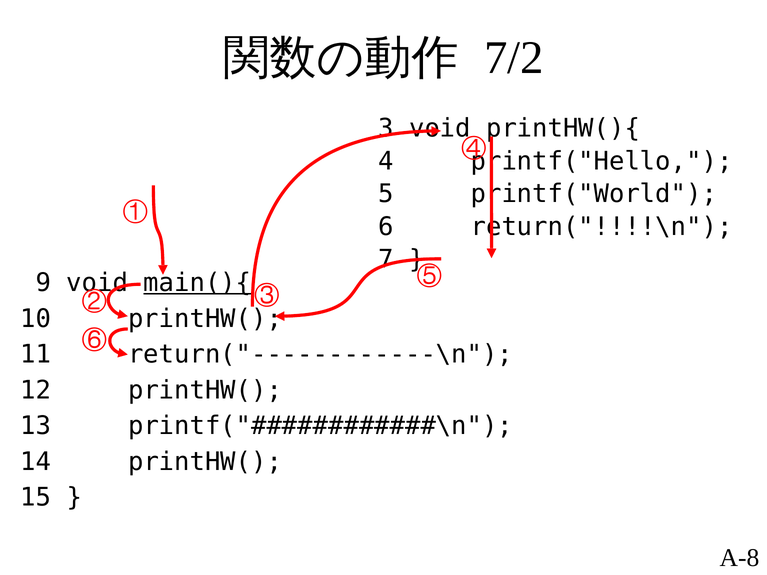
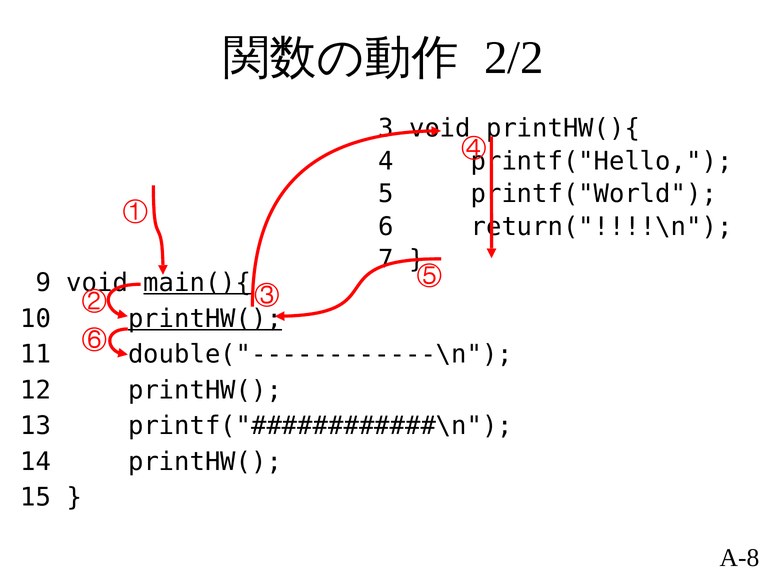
7/2: 7/2 -> 2/2
printHW( at (205, 319) underline: none -> present
return("------------\n: return("------------\n -> double("------------\n
